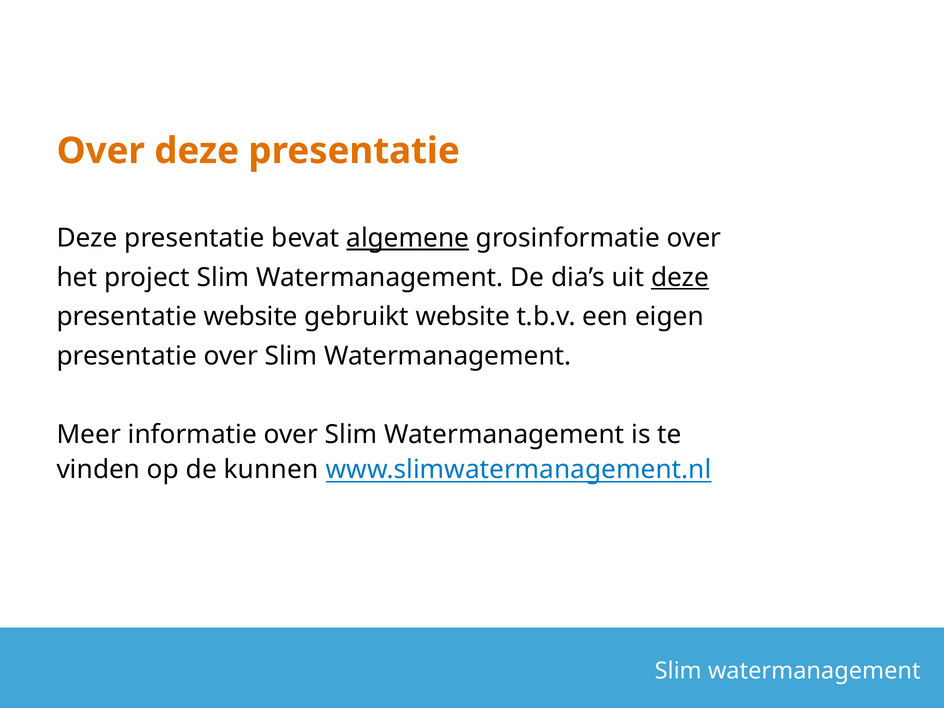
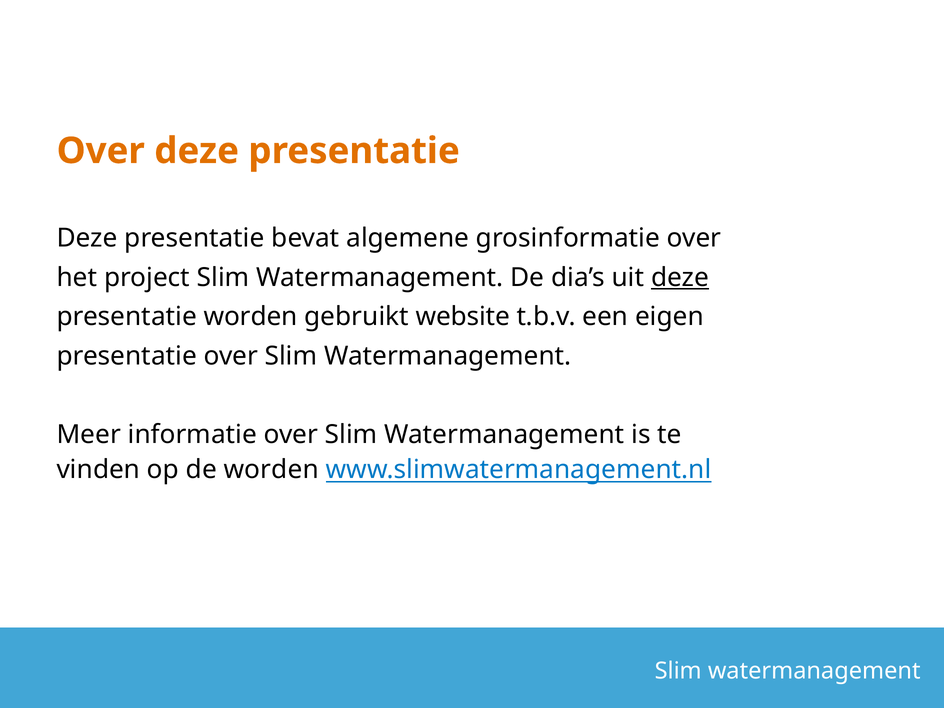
algemene underline: present -> none
presentatie website: website -> worden
de kunnen: kunnen -> worden
